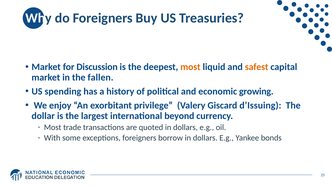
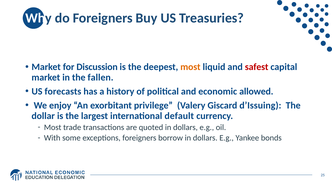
safest colour: orange -> red
spending: spending -> forecasts
growing: growing -> allowed
beyond: beyond -> default
